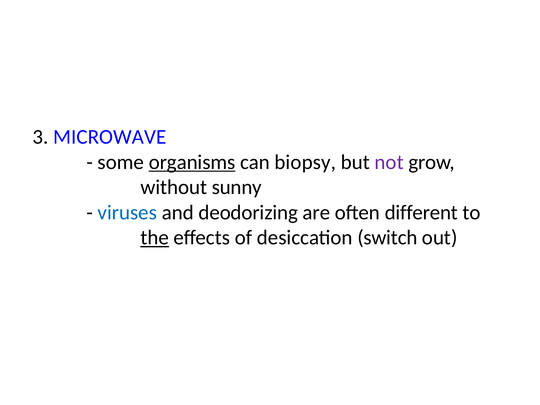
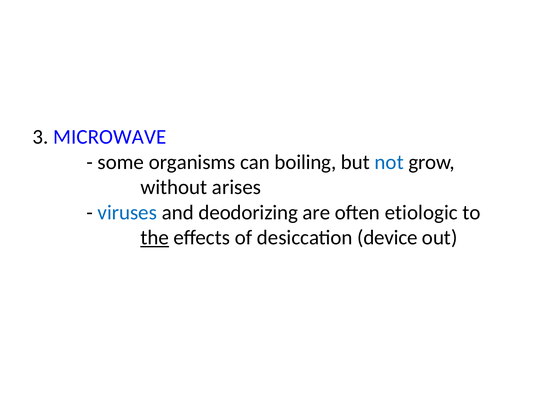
organisms underline: present -> none
biopsy: biopsy -> boiling
not colour: purple -> blue
sunny: sunny -> arises
different: different -> etiologic
switch: switch -> device
